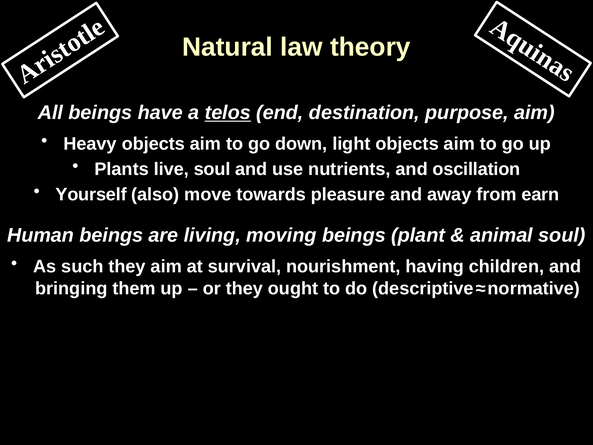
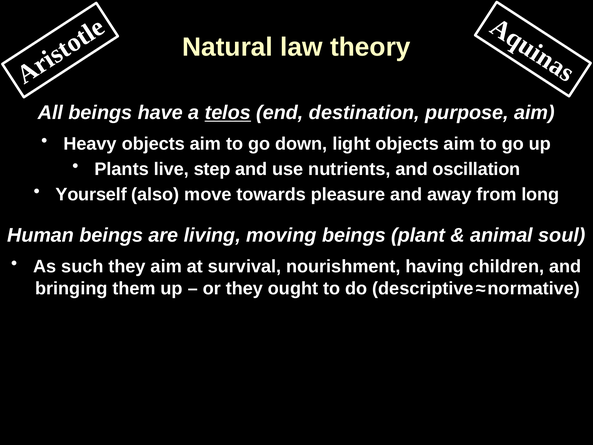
live soul: soul -> step
earn: earn -> long
